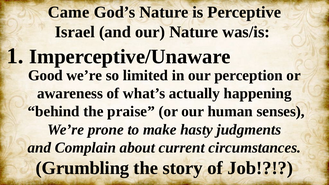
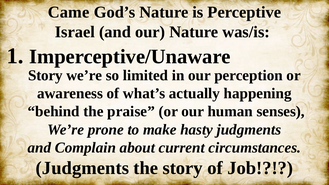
Good at (45, 75): Good -> Story
Grumbling at (82, 168): Grumbling -> Judgments
